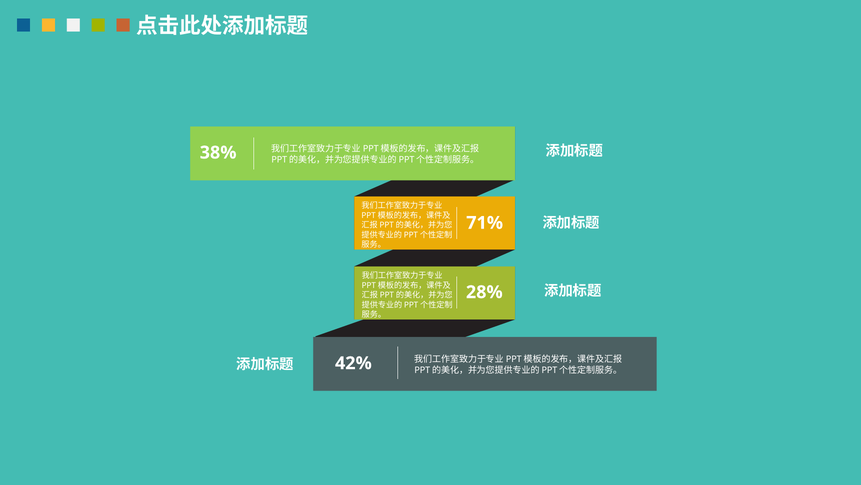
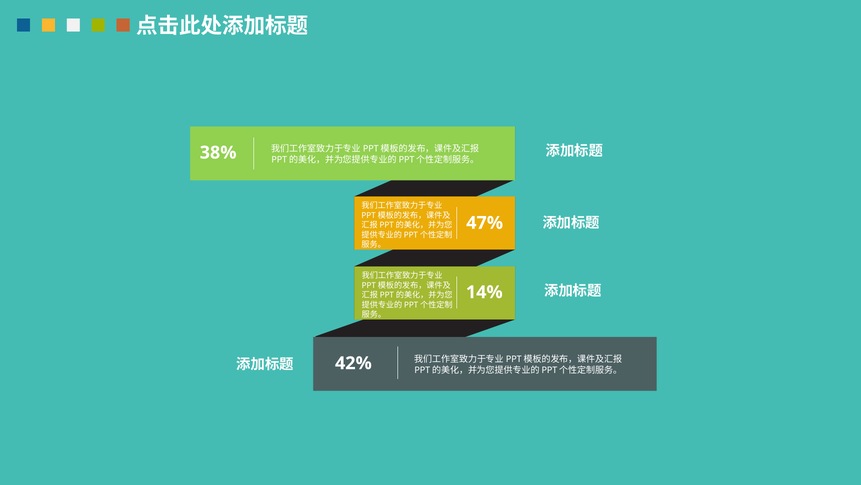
71%: 71% -> 47%
28%: 28% -> 14%
